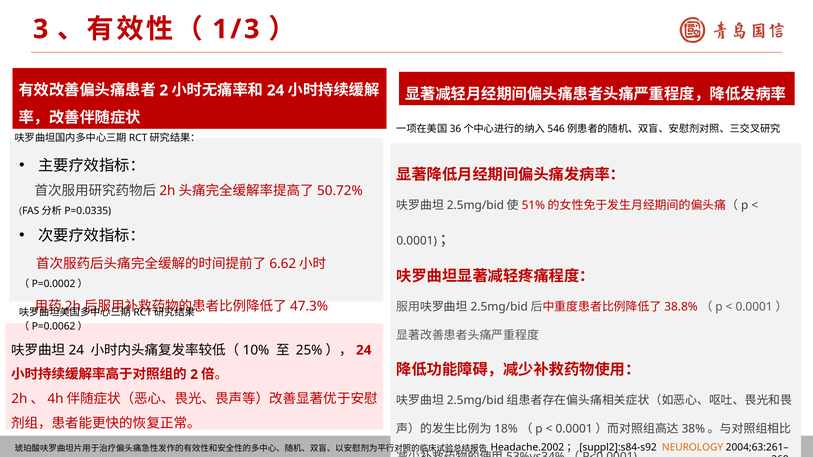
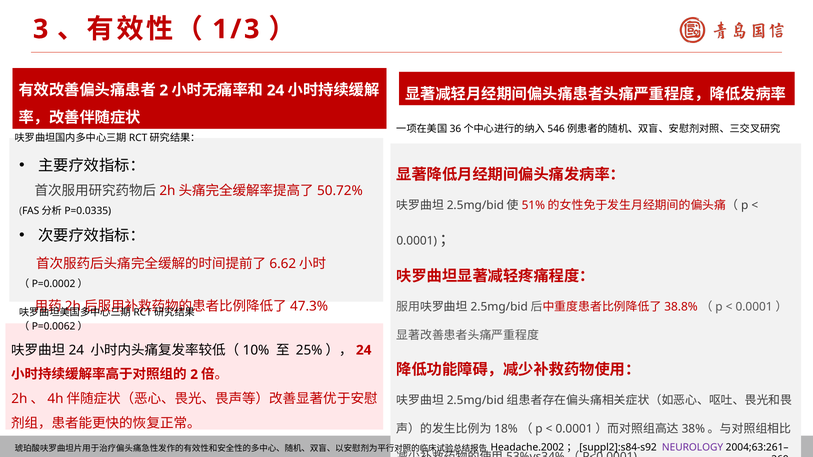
NEUROLOGY colour: orange -> purple
